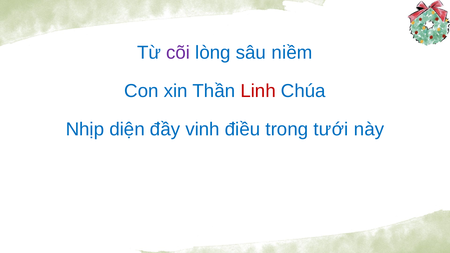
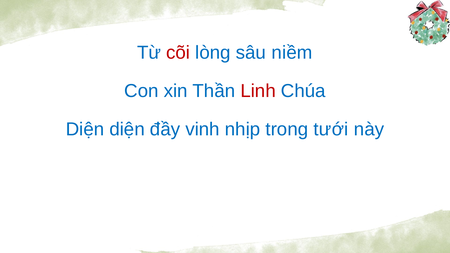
cõi colour: purple -> red
Nhịp at (85, 129): Nhịp -> Diện
điều: điều -> nhịp
